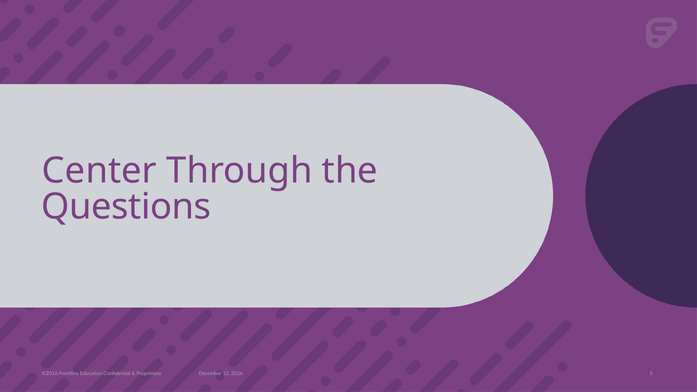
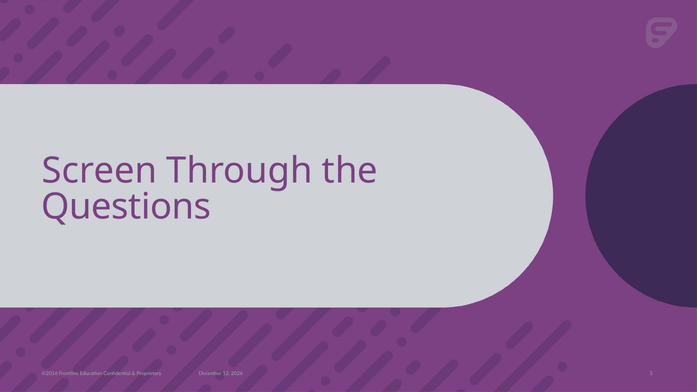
Center: Center -> Screen
